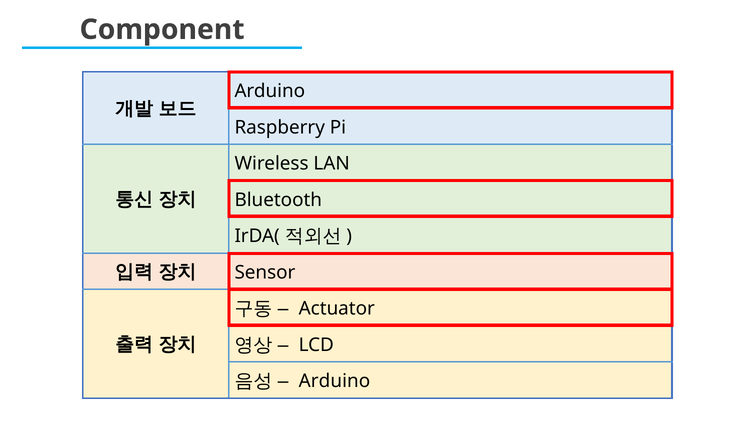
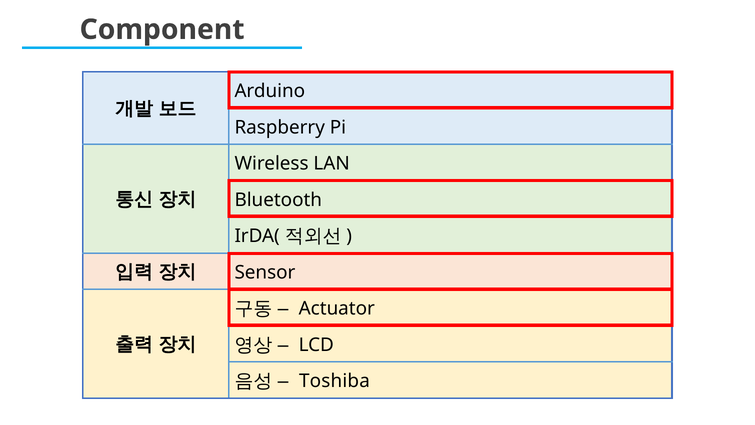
Arduino at (334, 381): Arduino -> Toshiba
